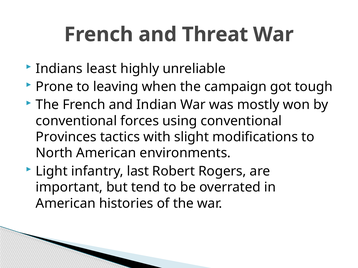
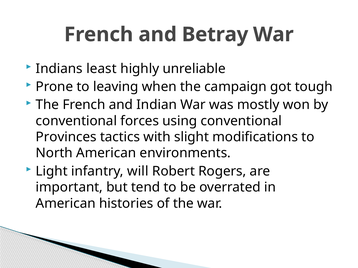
Threat: Threat -> Betray
last: last -> will
